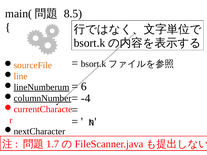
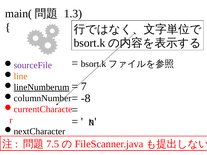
8.5: 8.5 -> 1.3
sourceFile colour: orange -> purple
6: 6 -> 7
-4: -4 -> -8
columnNumber underline: present -> none
1.7: 1.7 -> 7.5
